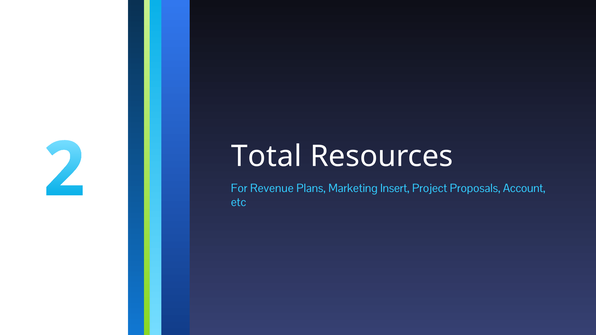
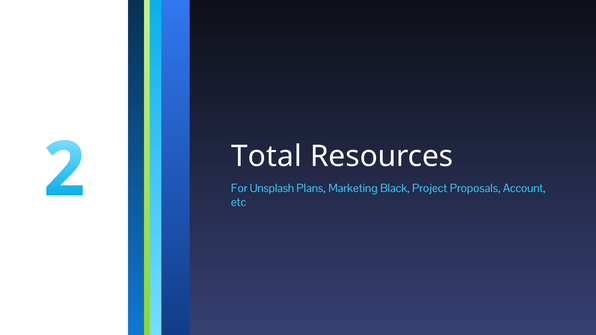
Revenue: Revenue -> Unsplash
Insert: Insert -> Black
